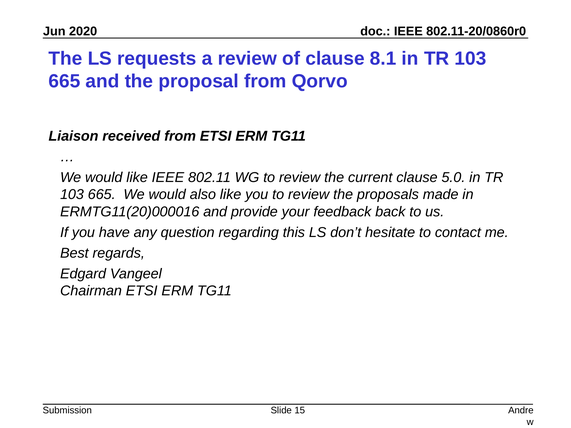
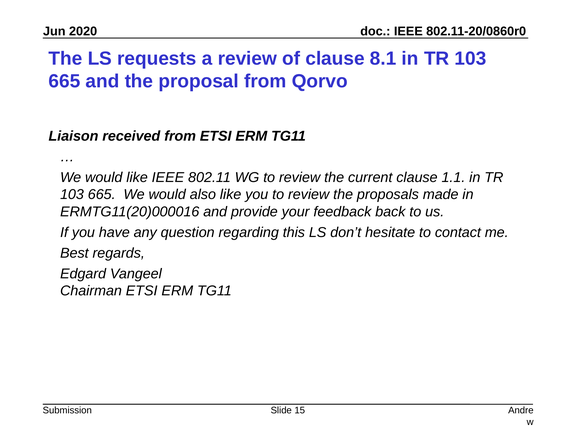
5.0: 5.0 -> 1.1
